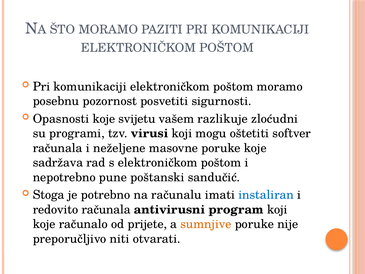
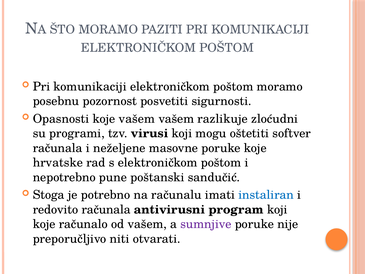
koje svijetu: svijetu -> vašem
sadržava: sadržava -> hrvatske
od prijete: prijete -> vašem
sumnjive colour: orange -> purple
